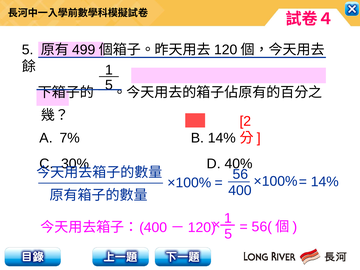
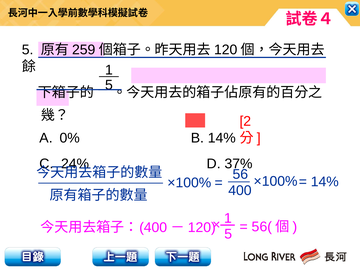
499: 499 -> 259
7%: 7% -> 0%
30%: 30% -> 24%
40%: 40% -> 37%
